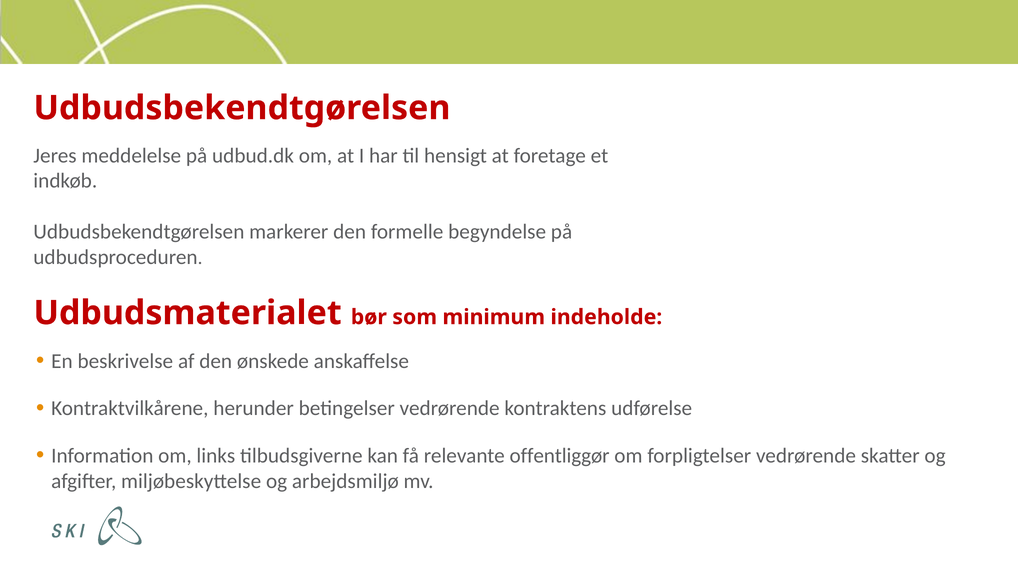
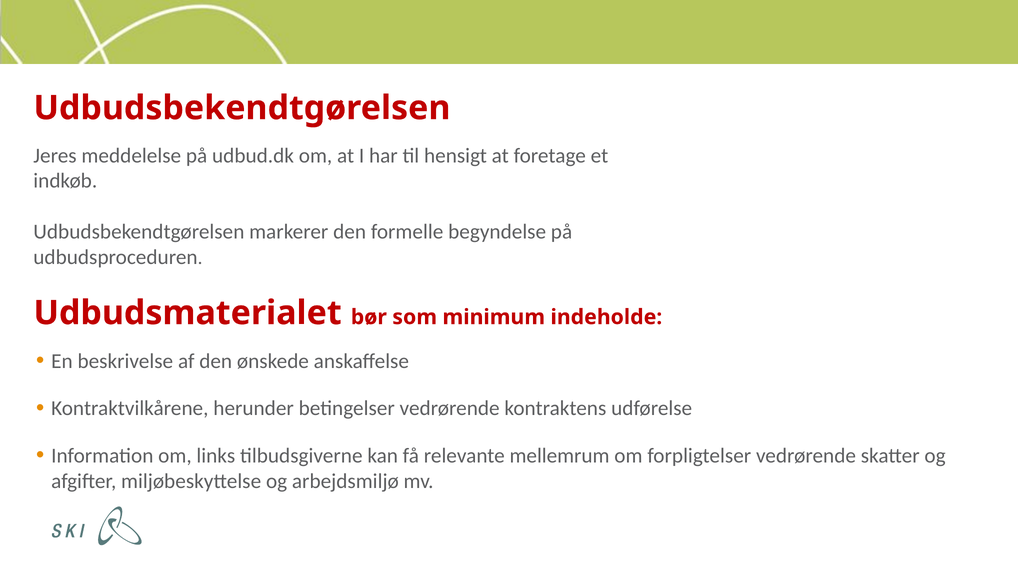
offentliggør: offentliggør -> mellemrum
